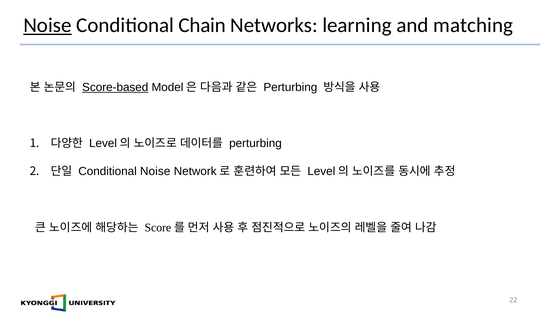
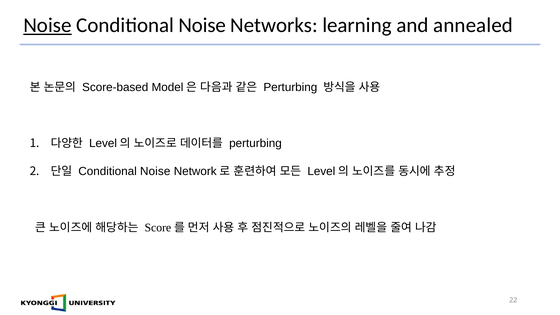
Chain at (202, 25): Chain -> Noise
matching: matching -> annealed
Score-based underline: present -> none
